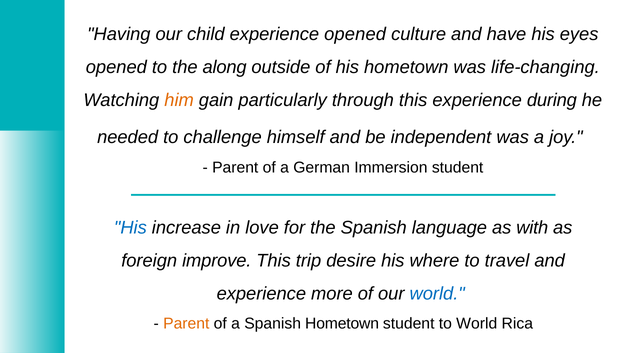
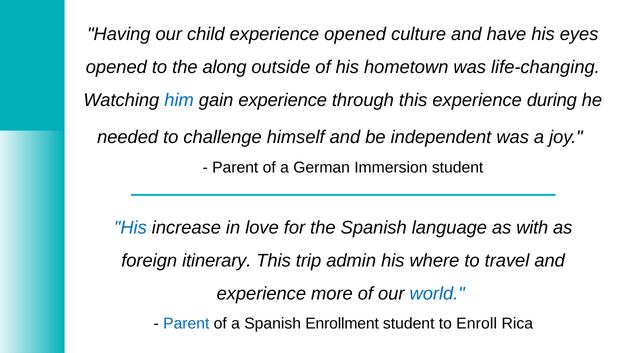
him colour: orange -> blue
gain particularly: particularly -> experience
improve: improve -> itinerary
desire: desire -> admin
Parent at (186, 324) colour: orange -> blue
Spanish Hometown: Hometown -> Enrollment
to World: World -> Enroll
